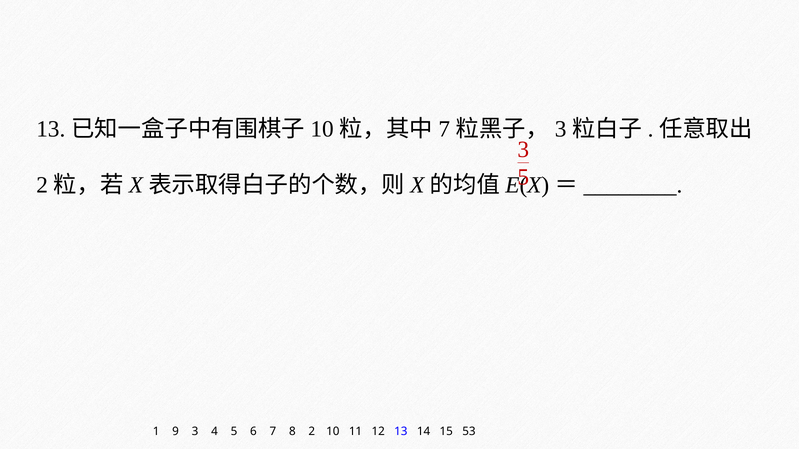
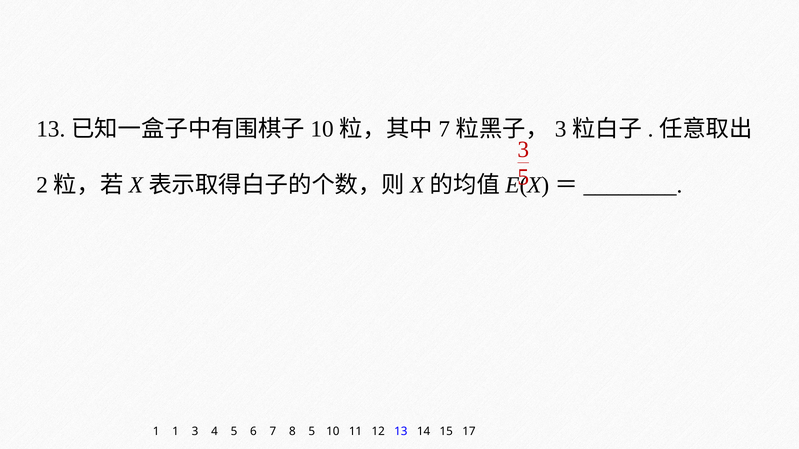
1 9: 9 -> 1
8 2: 2 -> 5
53: 53 -> 17
